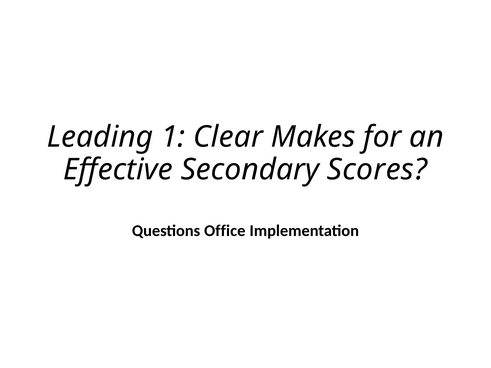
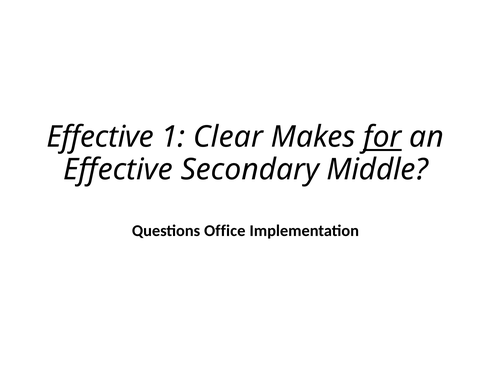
Leading at (100, 137): Leading -> Effective
for underline: none -> present
Scores: Scores -> Middle
